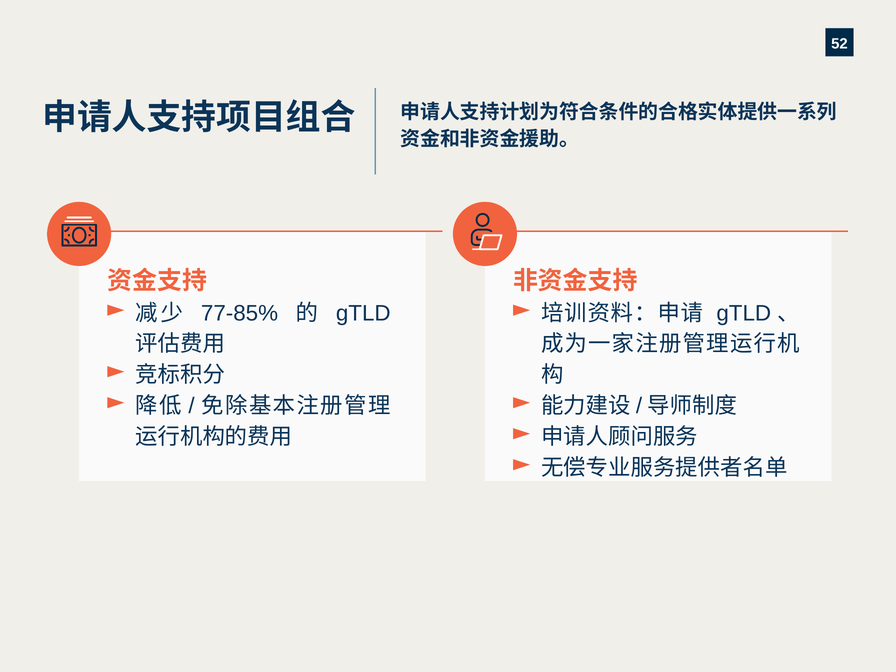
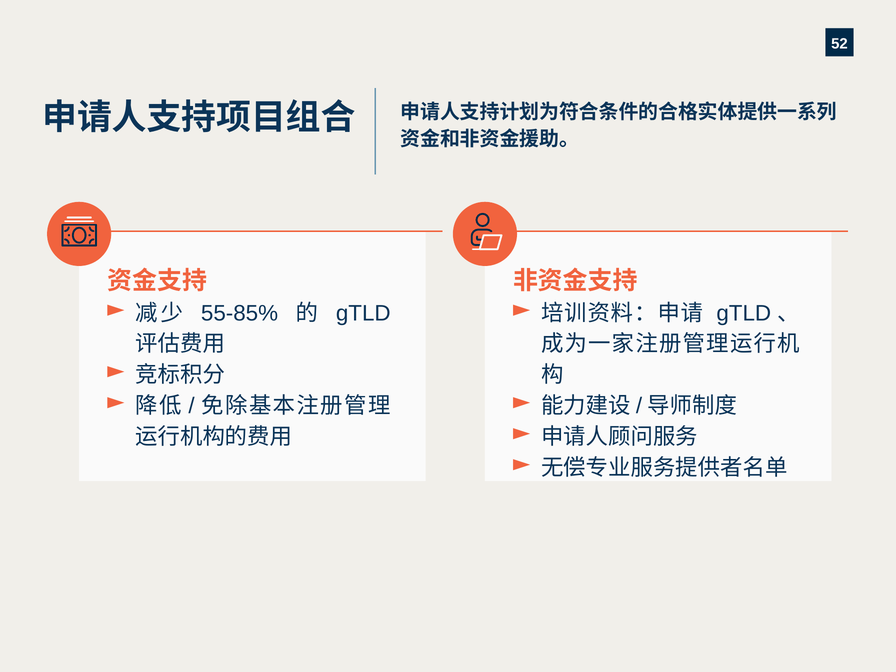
77-85%: 77-85% -> 55-85%
